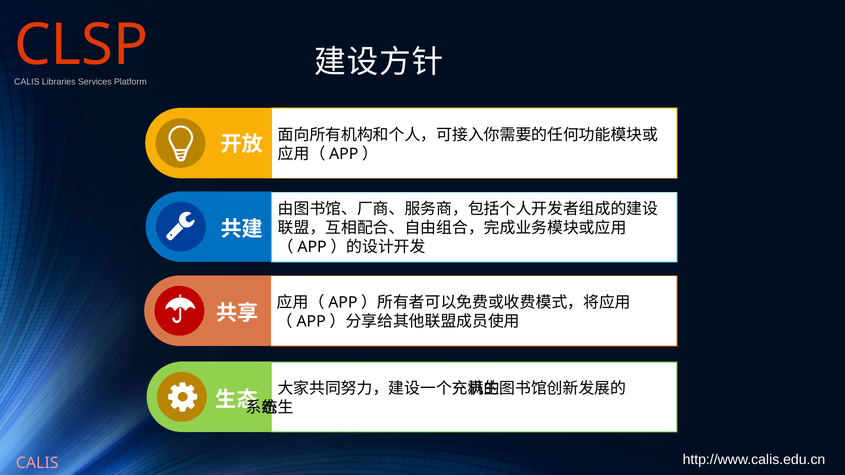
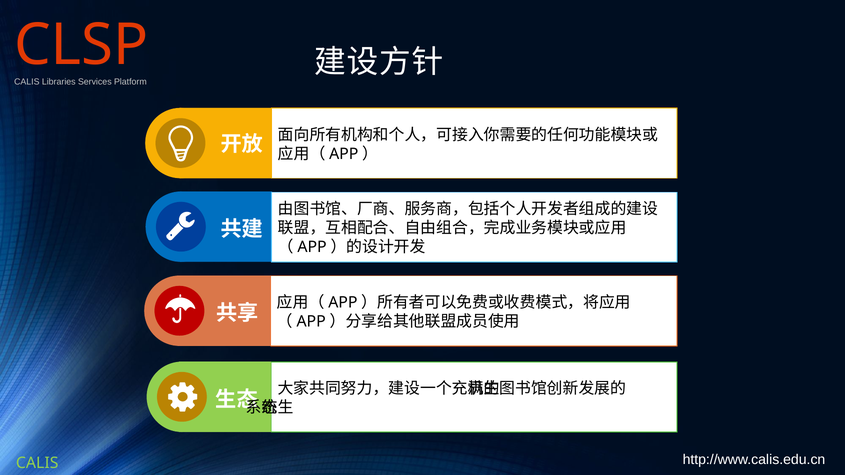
CALIS at (37, 464) colour: pink -> light green
